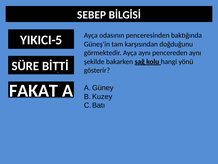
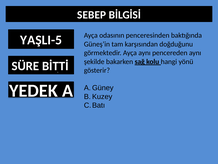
YIKICI-5: YIKICI-5 -> YAŞLI-5
FAKAT: FAKAT -> YEDEK
